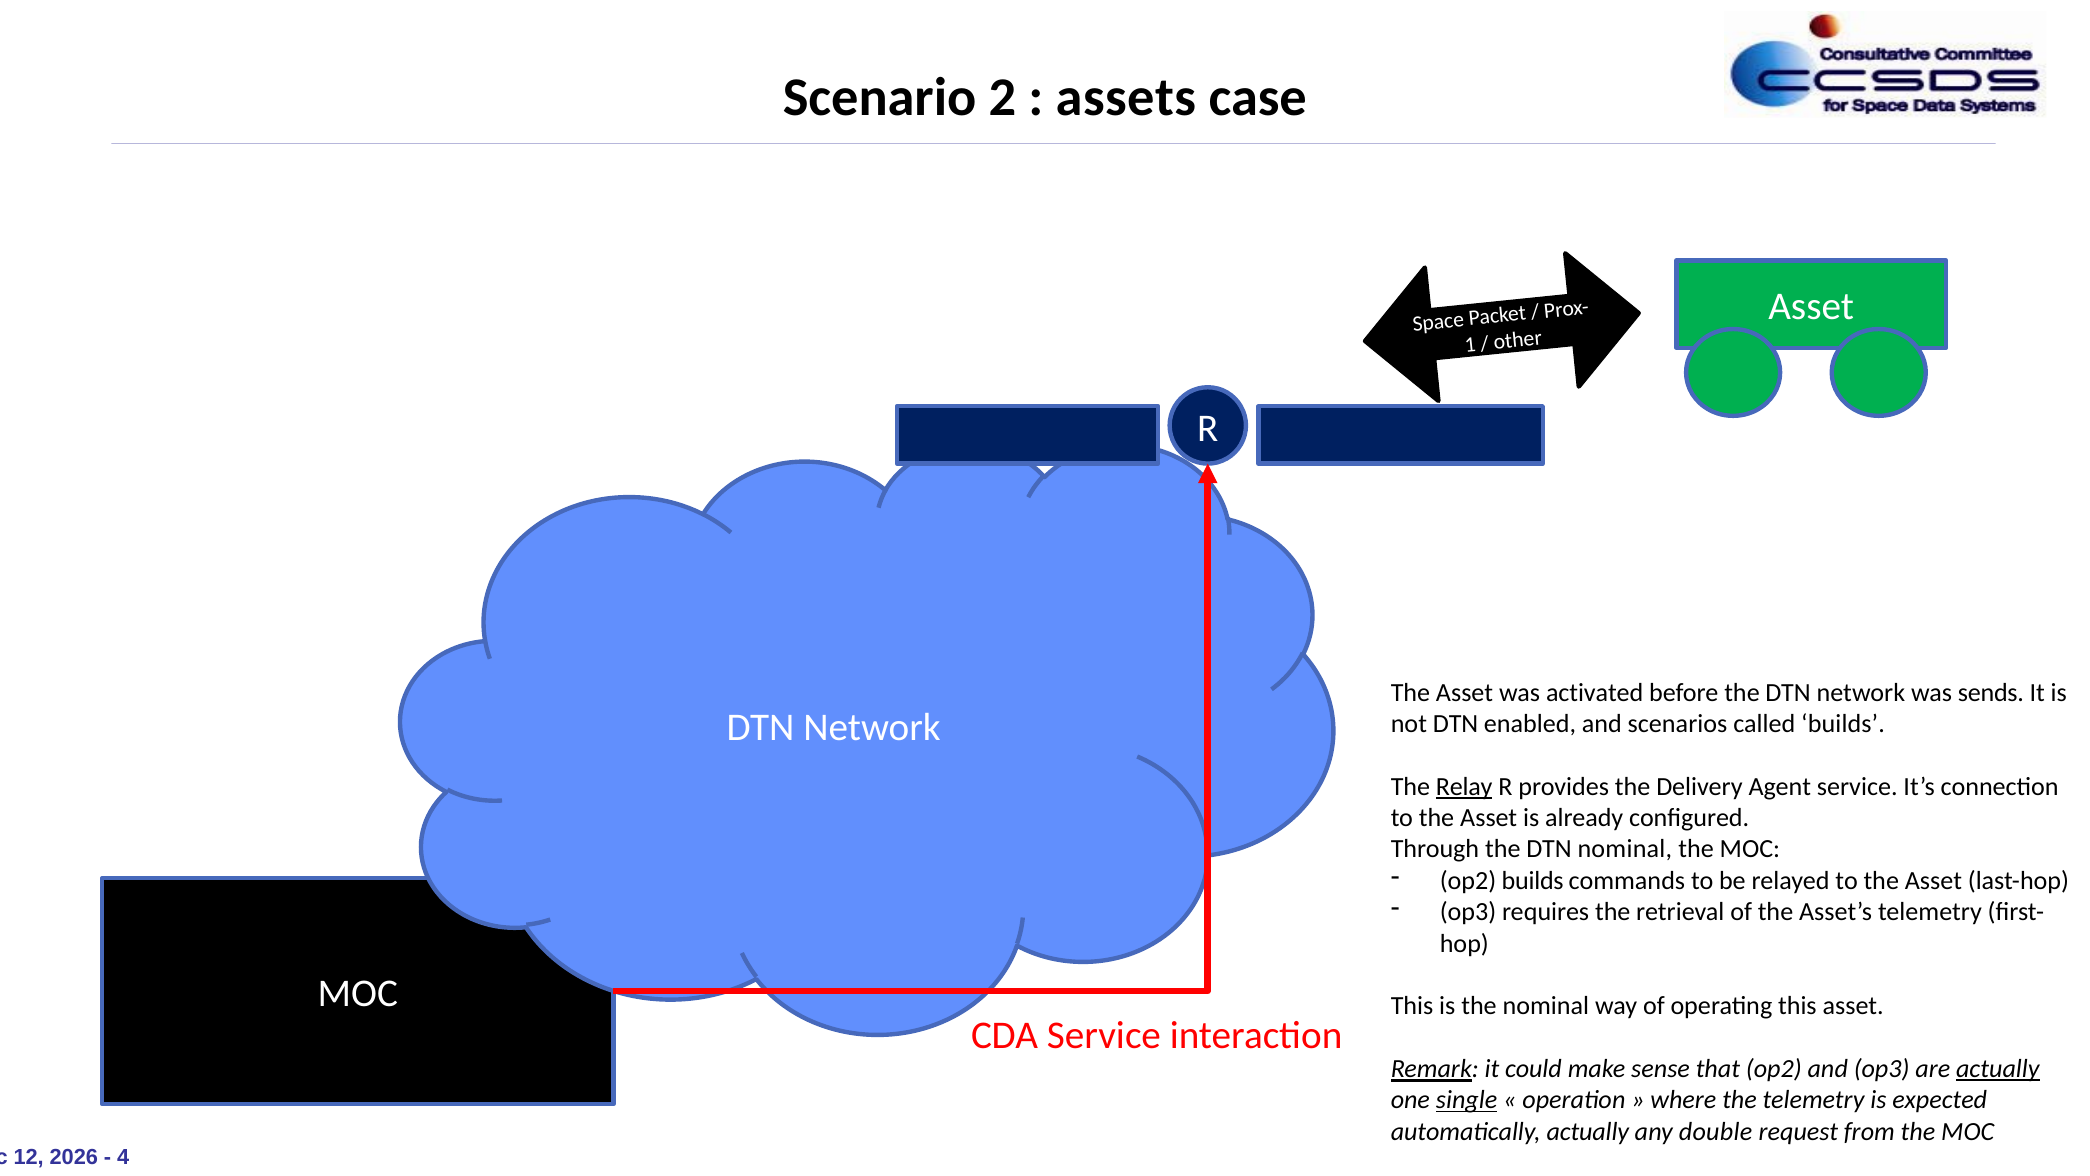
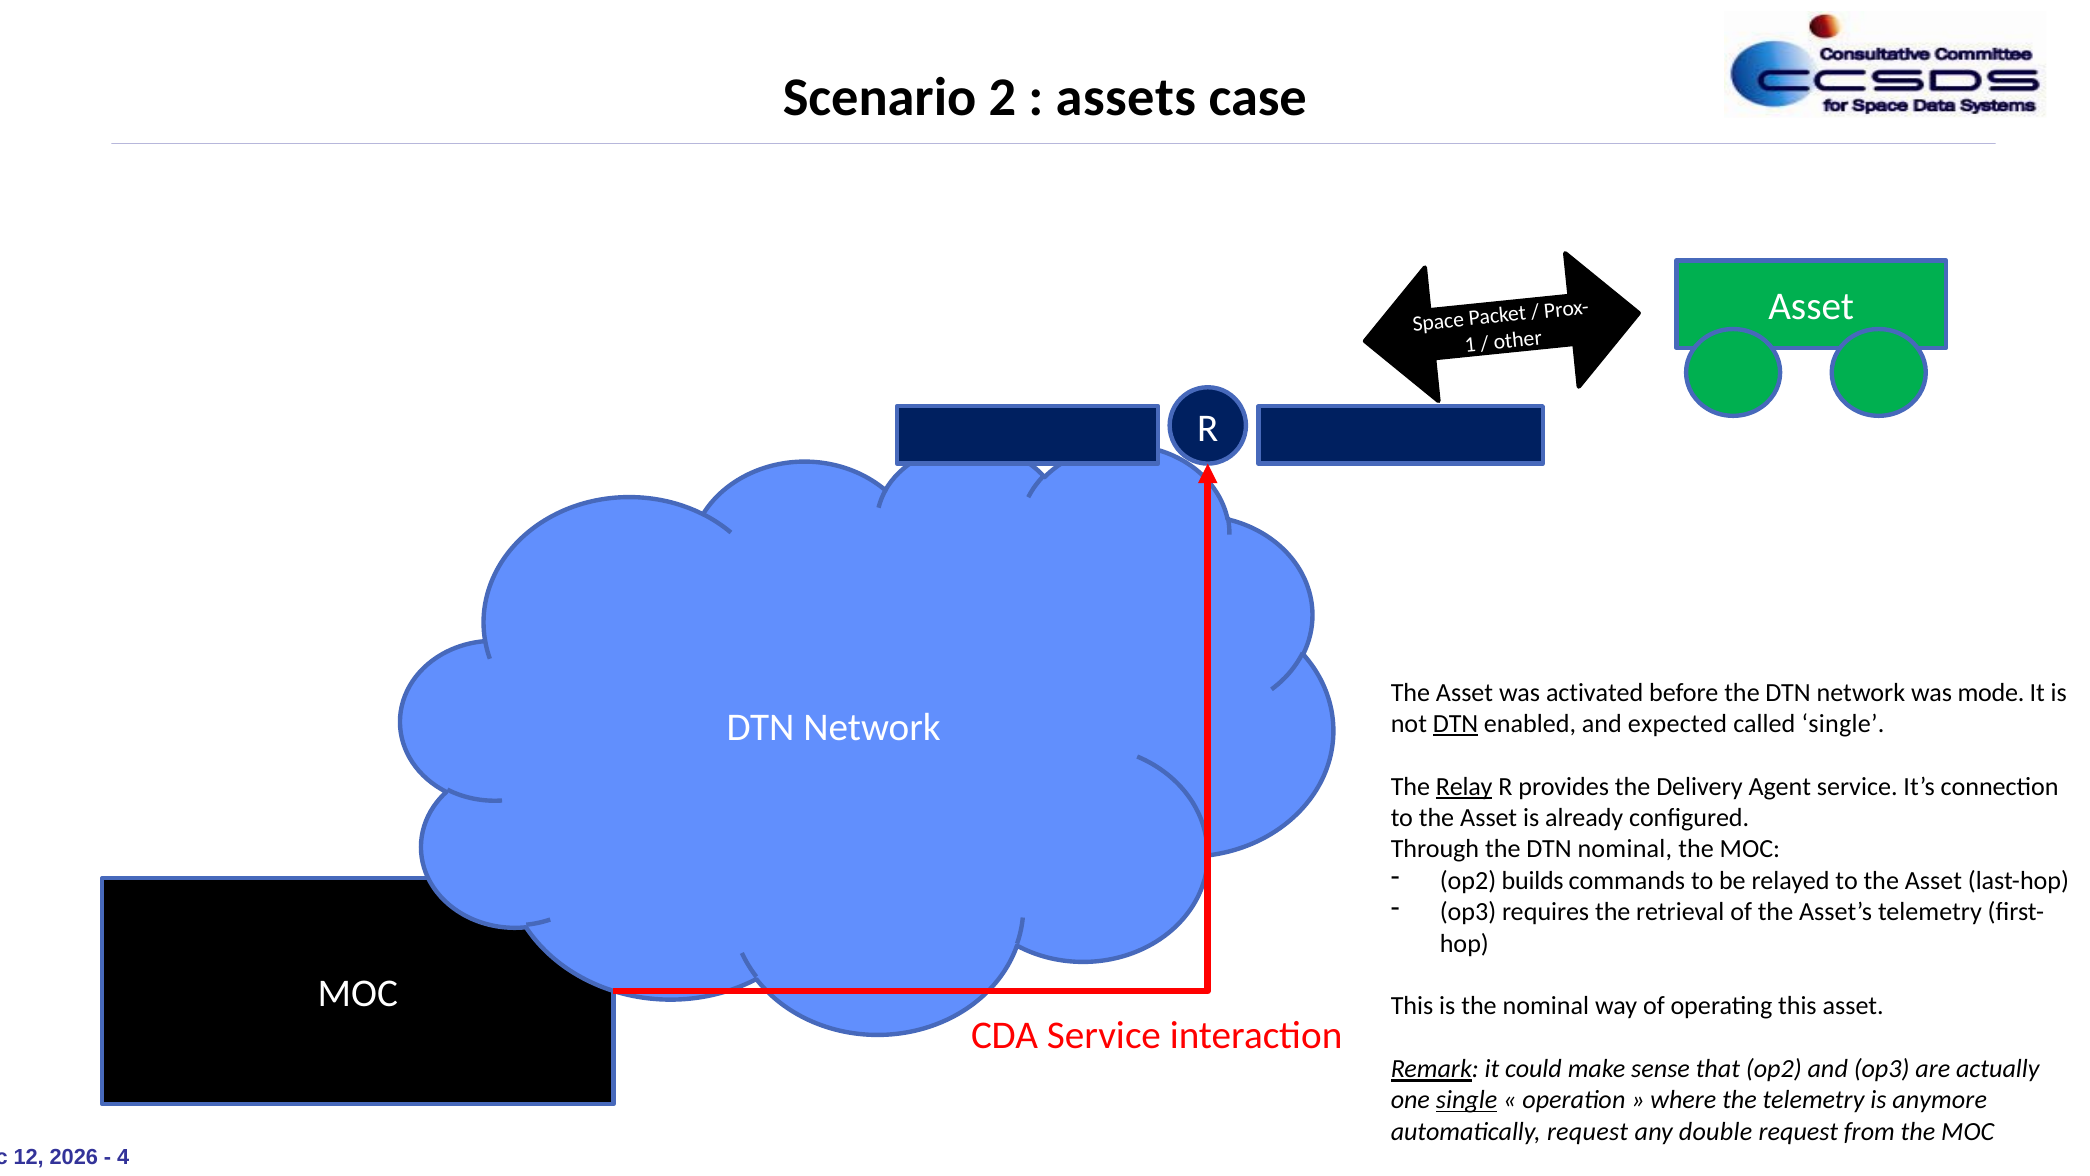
sends: sends -> mode
DTN at (1456, 724) underline: none -> present
scenarios: scenarios -> expected
called builds: builds -> single
actually at (1998, 1069) underline: present -> none
expected: expected -> anymore
automatically actually: actually -> request
